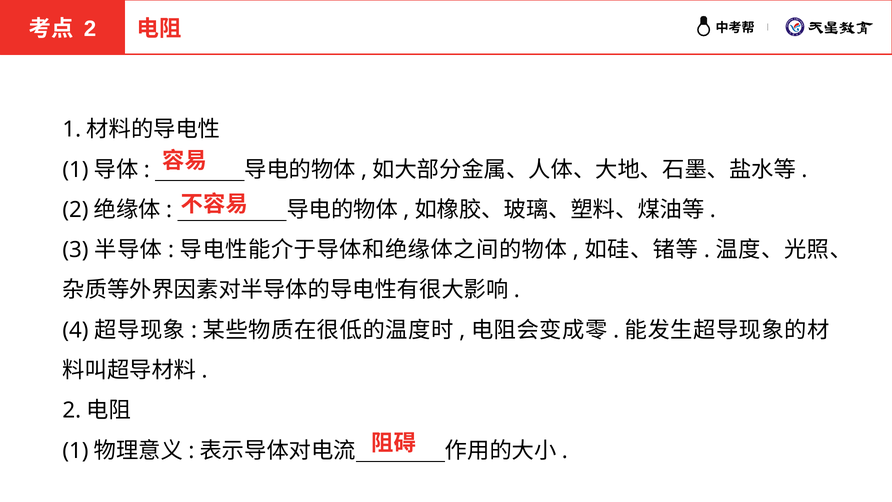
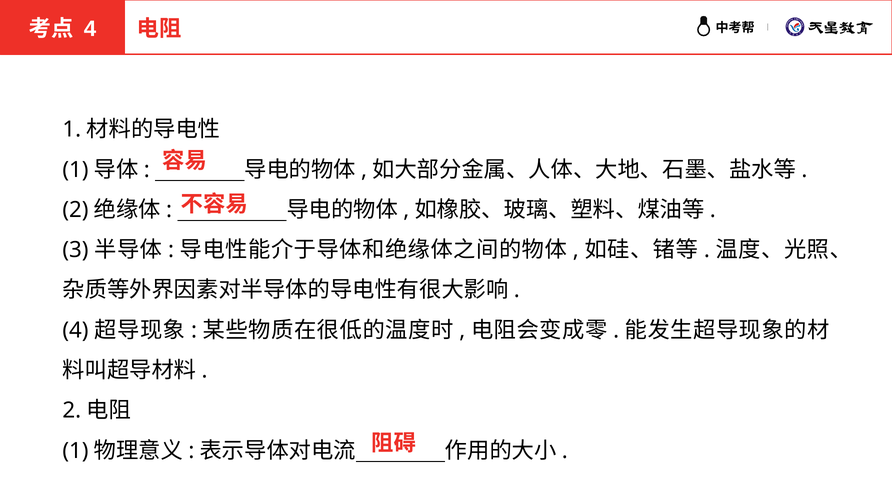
2 at (90, 29): 2 -> 4
